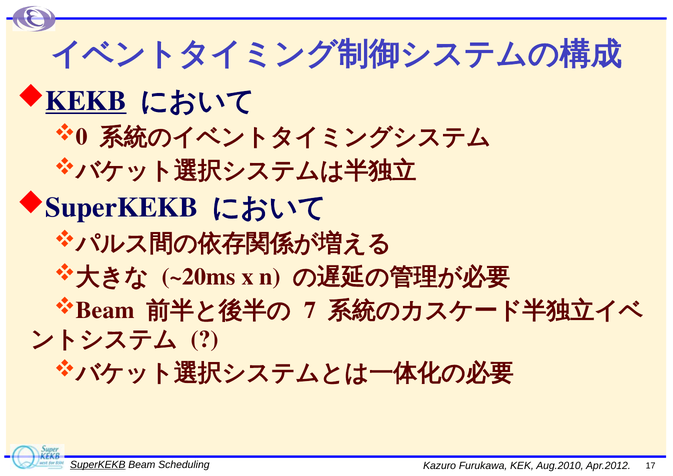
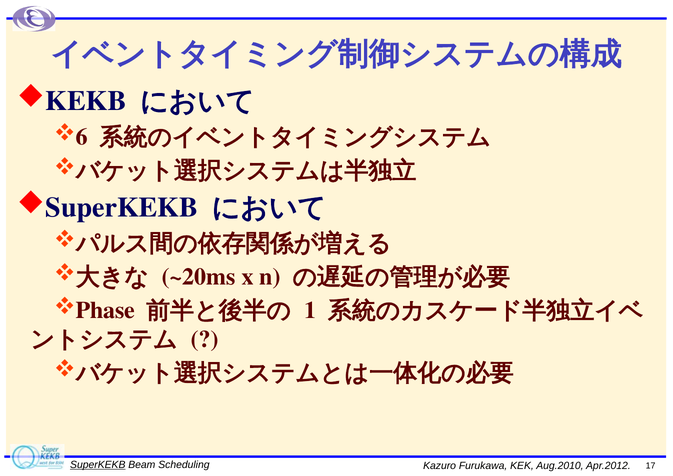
KEKB underline: present -> none
0: 0 -> 6
Beam at (105, 311): Beam -> Phase
7: 7 -> 1
